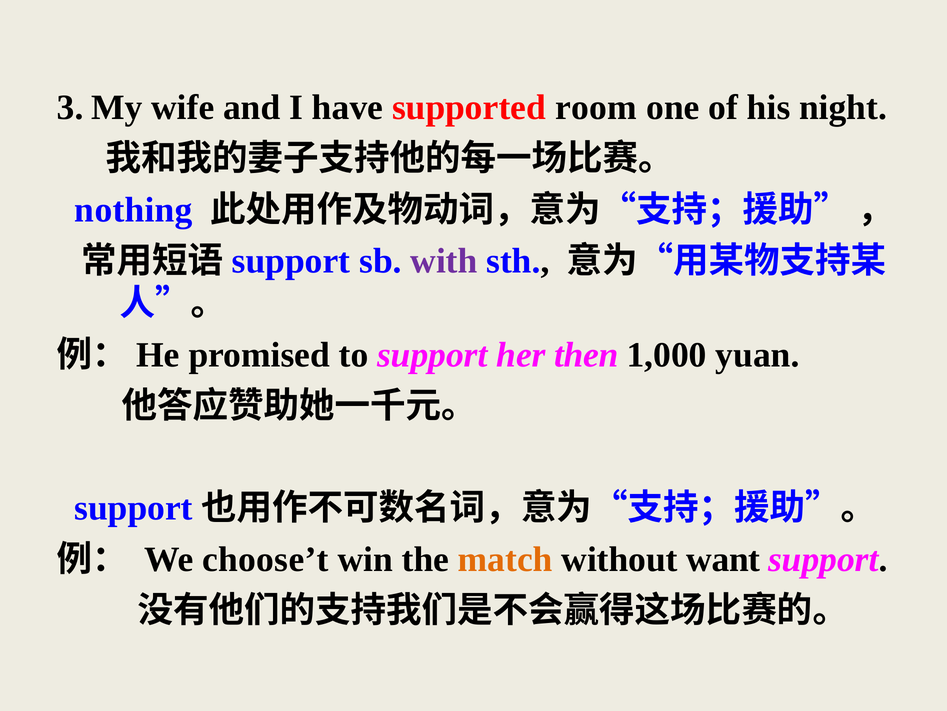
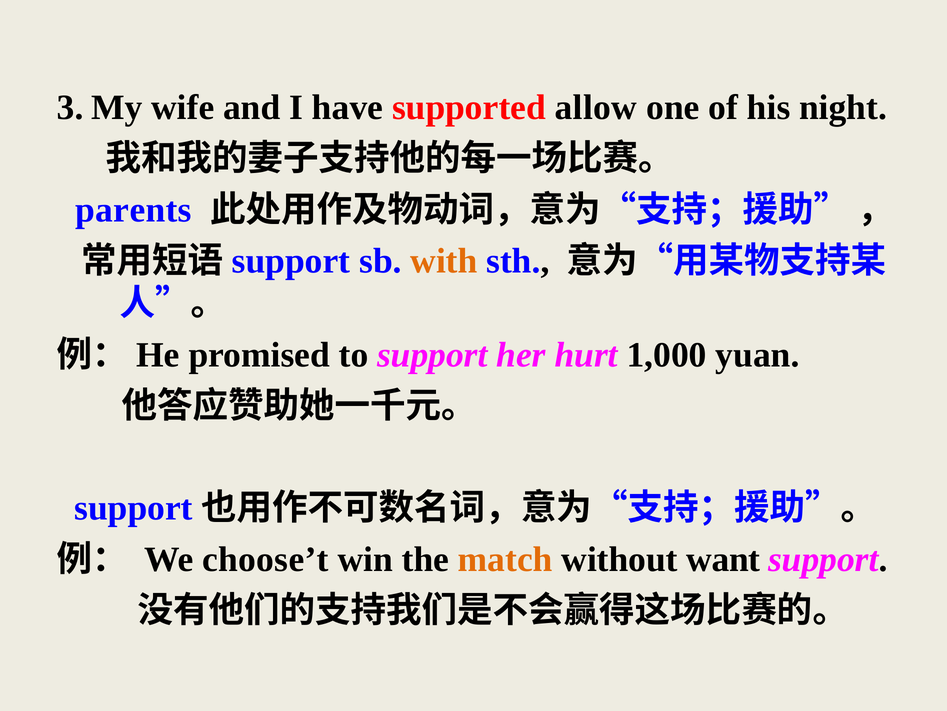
room: room -> allow
nothing: nothing -> parents
with colour: purple -> orange
then: then -> hurt
